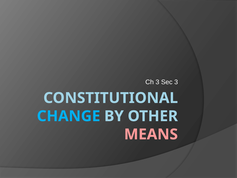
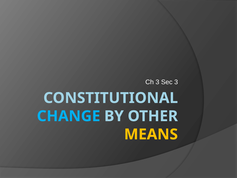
MEANS colour: pink -> yellow
